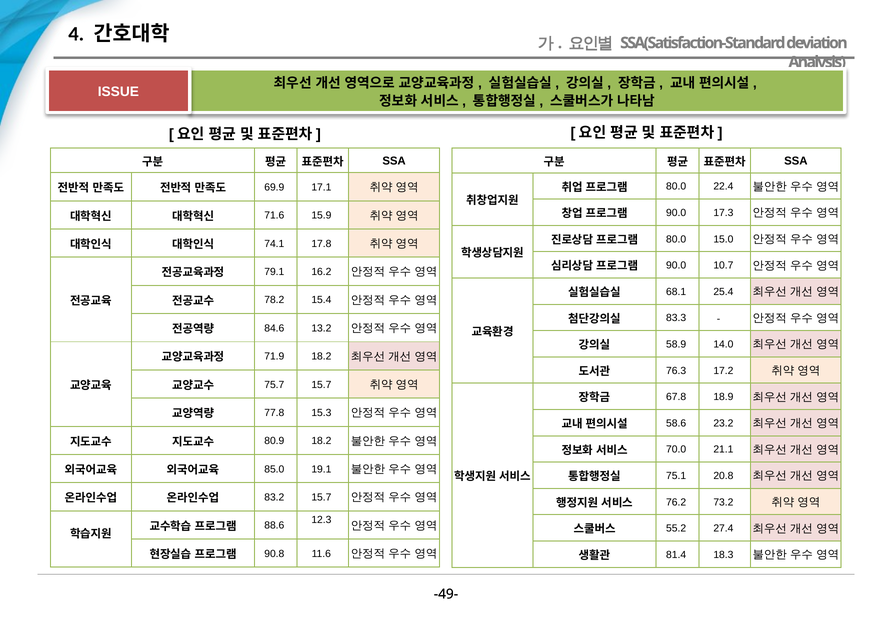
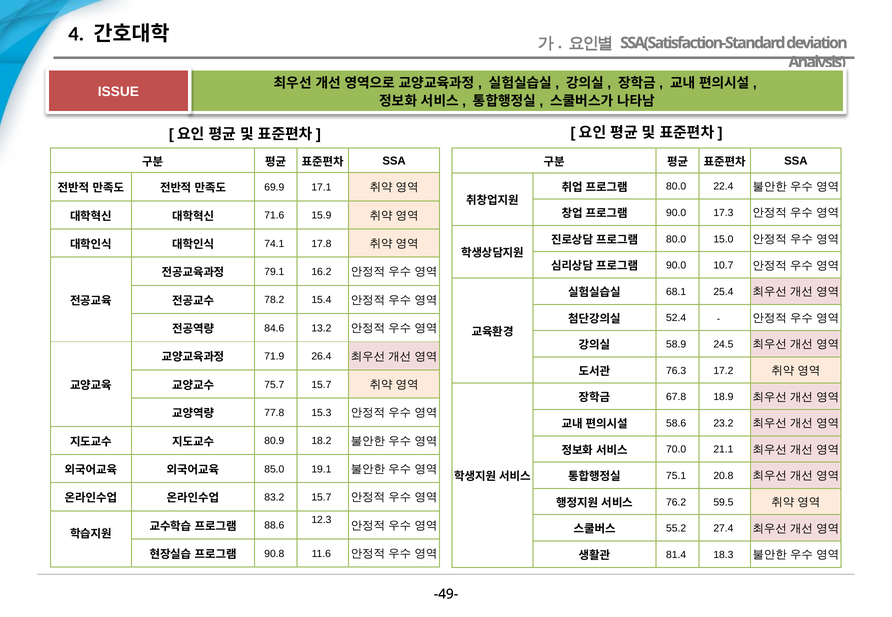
83.3: 83.3 -> 52.4
14.0: 14.0 -> 24.5
71.9 18.2: 18.2 -> 26.4
73.2: 73.2 -> 59.5
